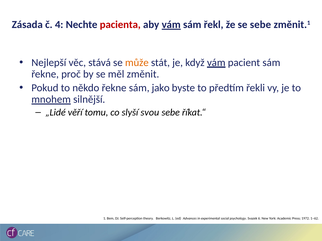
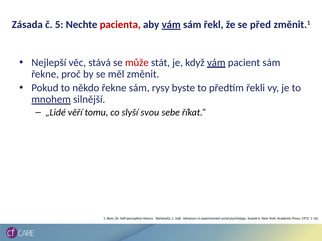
4: 4 -> 5
se sebe: sebe -> před
může colour: orange -> red
jako: jako -> rysy
